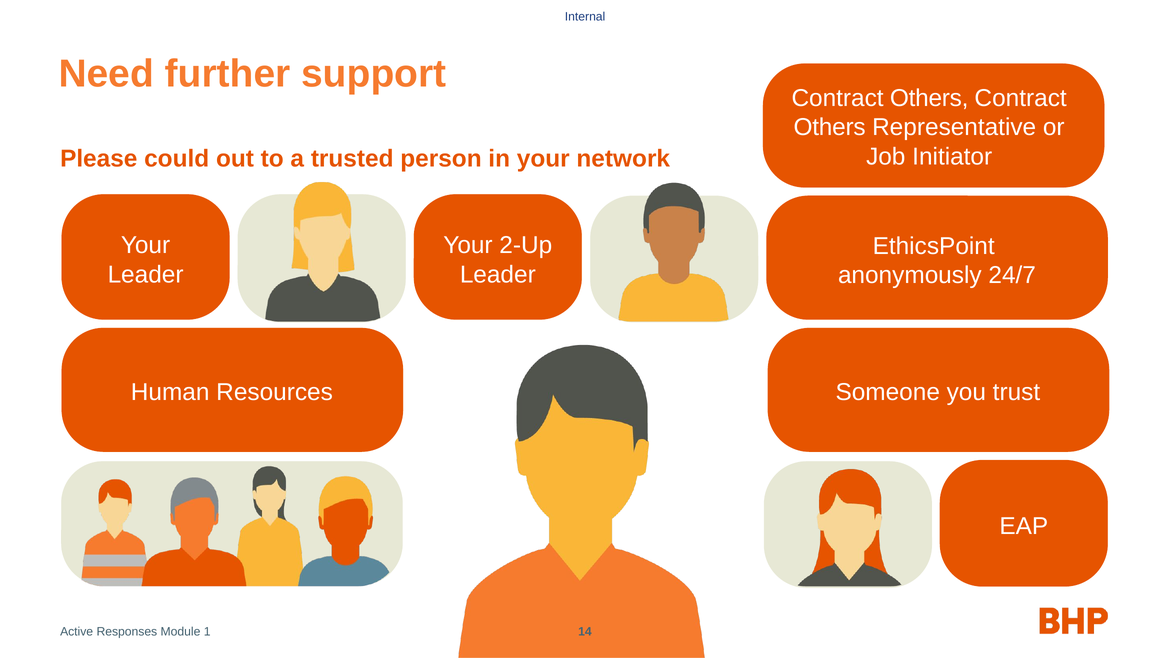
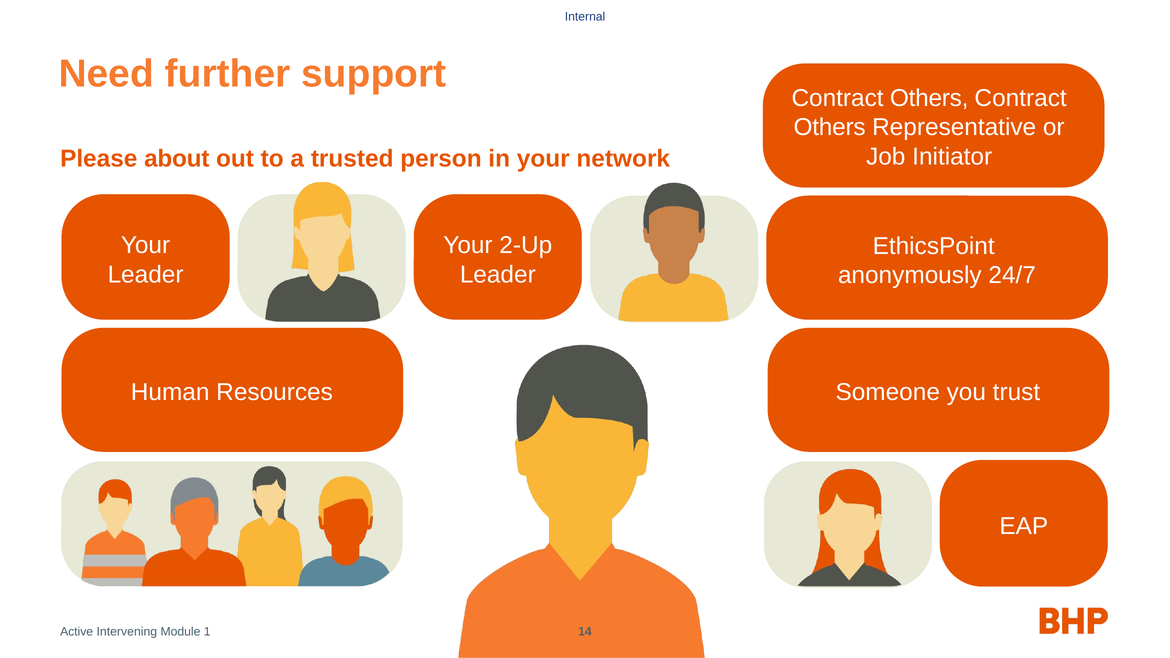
could: could -> about
Responses: Responses -> Intervening
